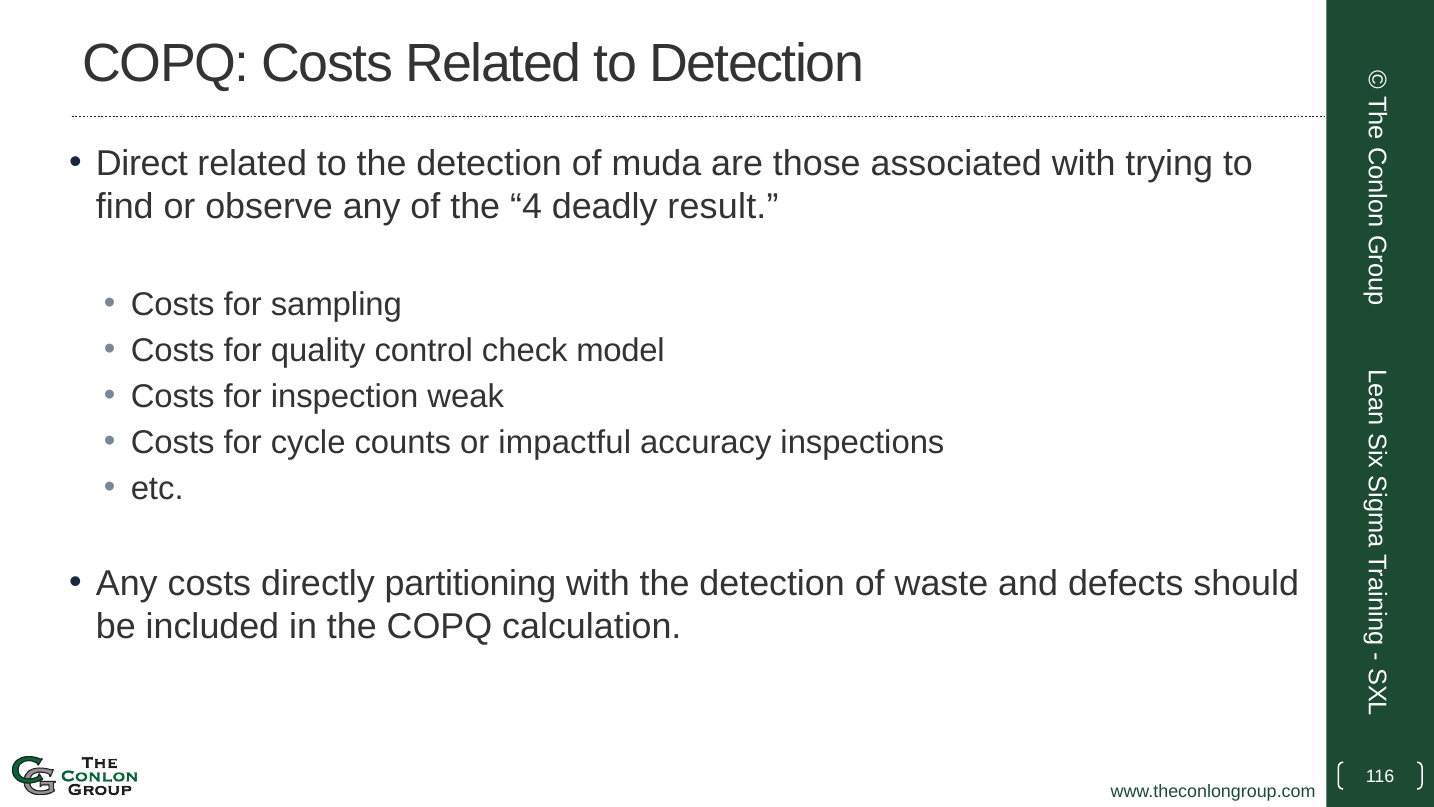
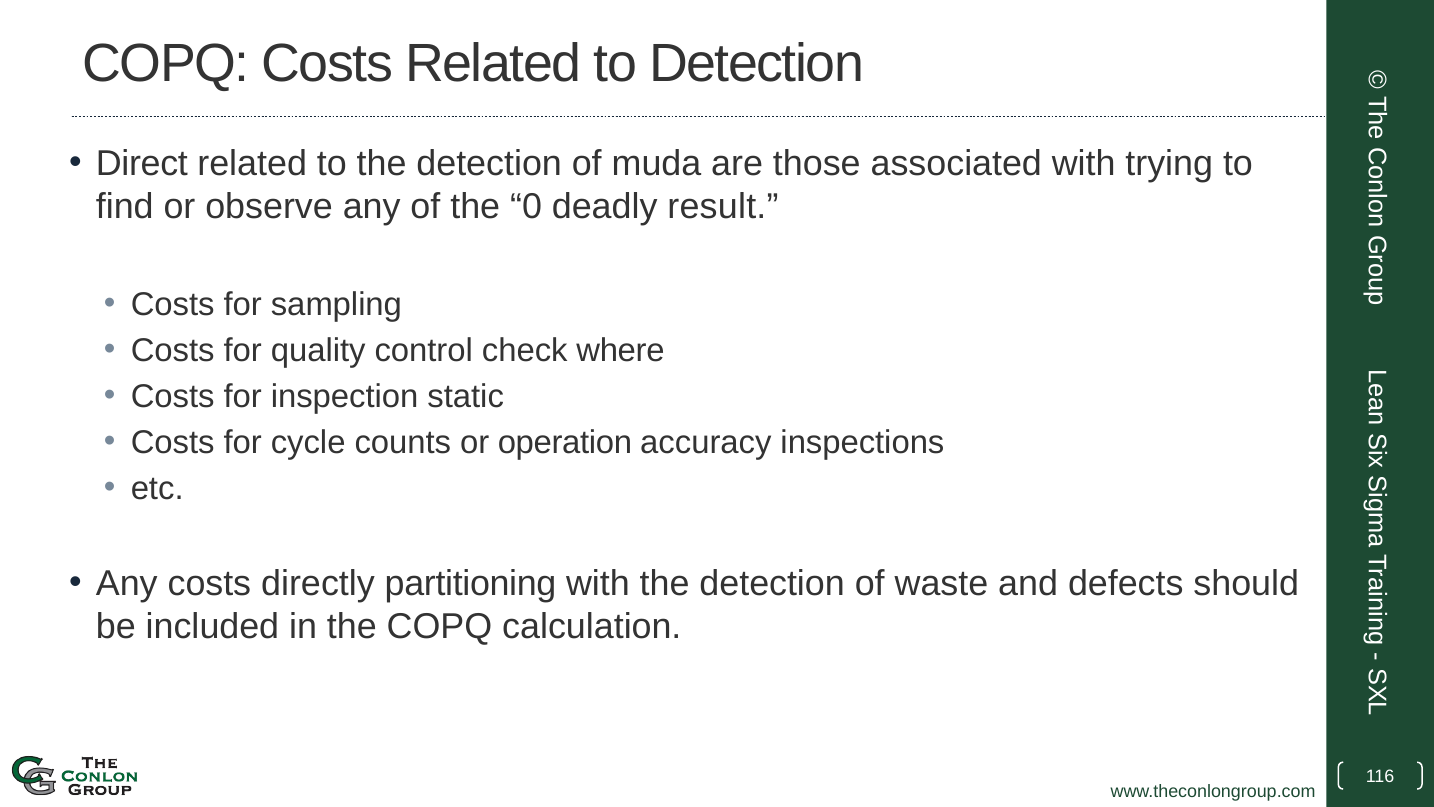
4: 4 -> 0
model: model -> where
weak: weak -> static
impactful: impactful -> operation
